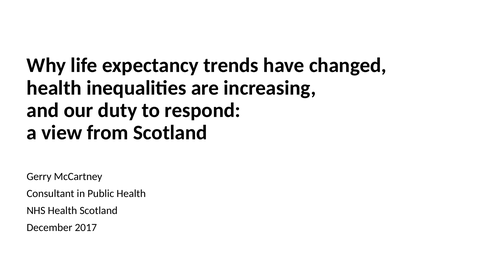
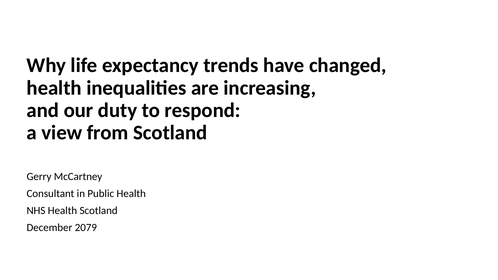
2017: 2017 -> 2079
